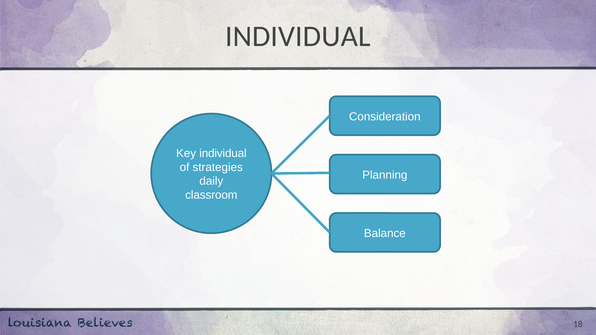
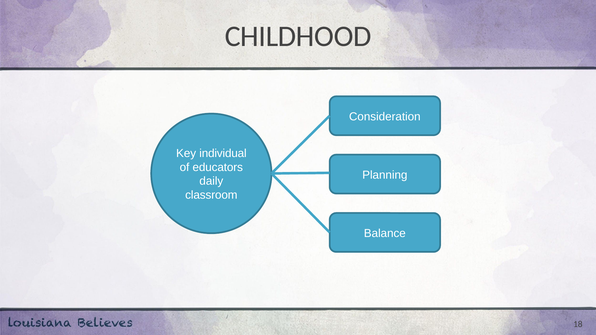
INDIVIDUAL at (298, 36): INDIVIDUAL -> CHILDHOOD
strategies: strategies -> educators
